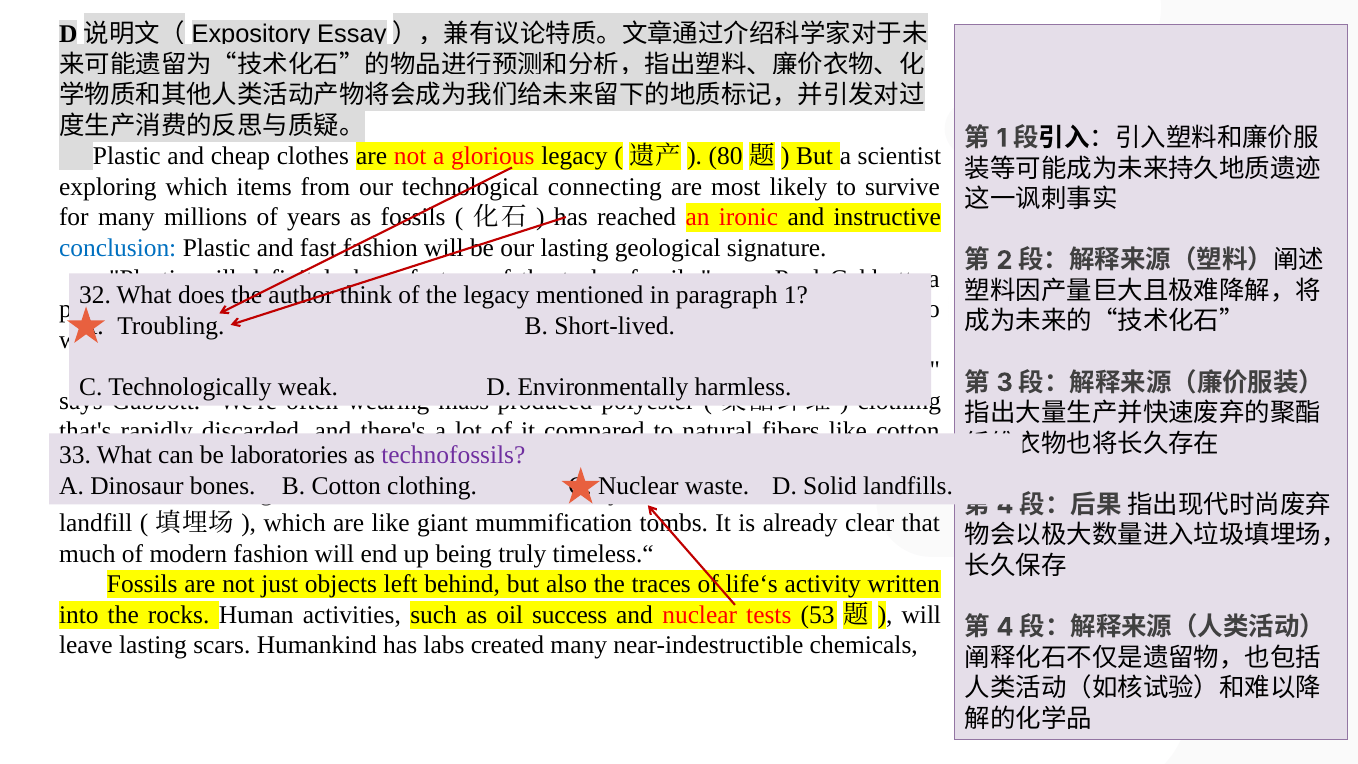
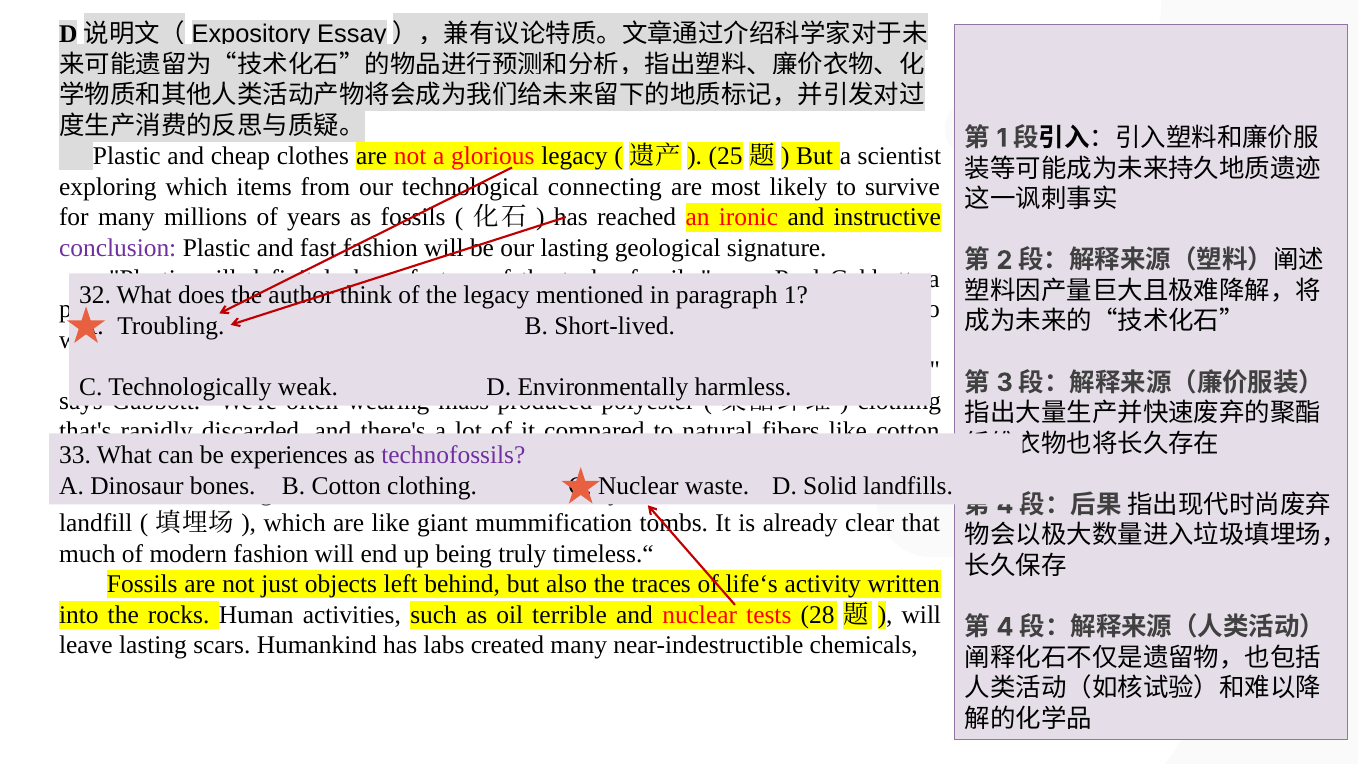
80: 80 -> 25
conclusion colour: blue -> purple
laboratories: laboratories -> experiences
success: success -> terrible
53: 53 -> 28
